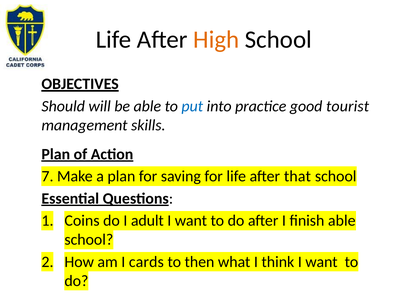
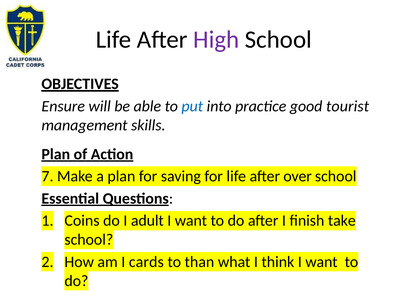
High colour: orange -> purple
Should: Should -> Ensure
that: that -> over
finish able: able -> take
then: then -> than
